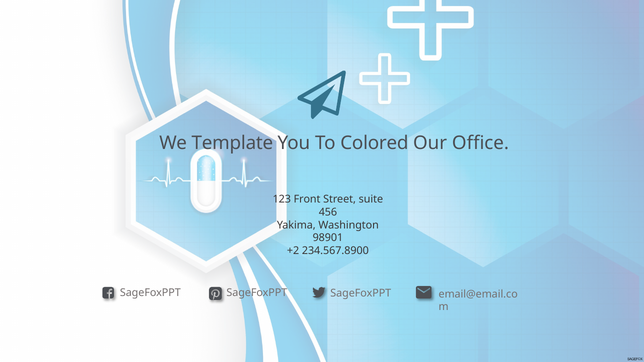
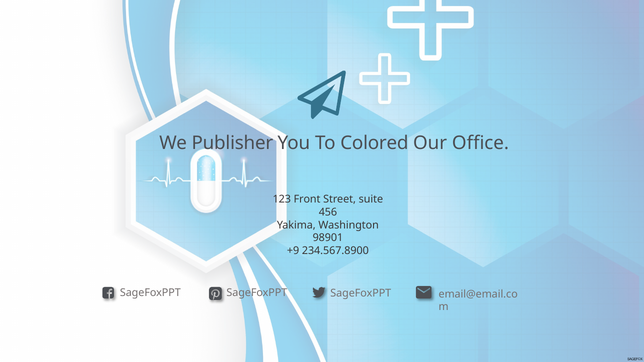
Template: Template -> Publisher
+2: +2 -> +9
